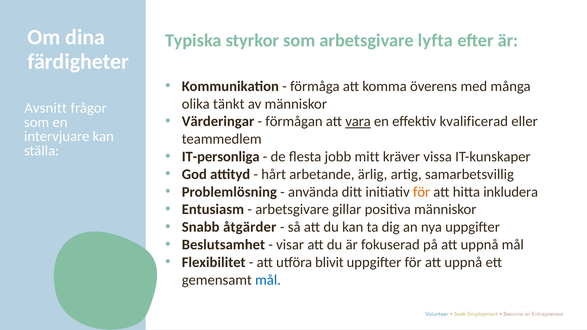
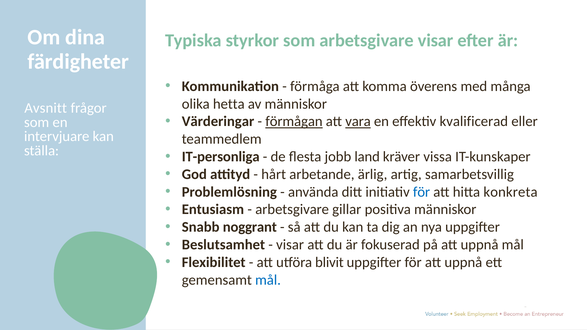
arbetsgivare lyfta: lyfta -> visar
tänkt: tänkt -> hetta
förmågan underline: none -> present
mitt: mitt -> land
för at (422, 192) colour: orange -> blue
inkludera: inkludera -> konkreta
åtgärder: åtgärder -> noggrant
